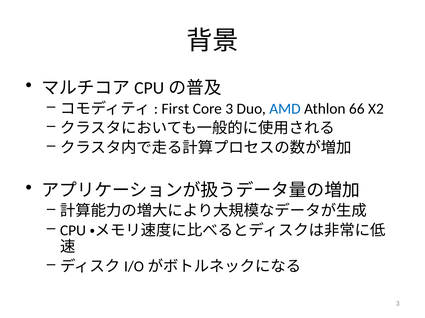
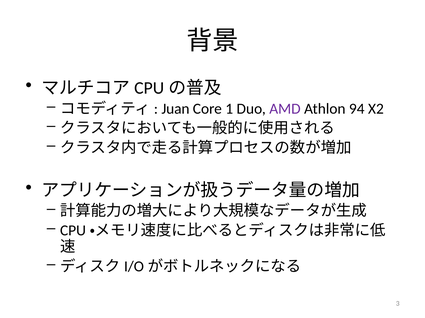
First: First -> Juan
Core 3: 3 -> 1
AMD colour: blue -> purple
66: 66 -> 94
